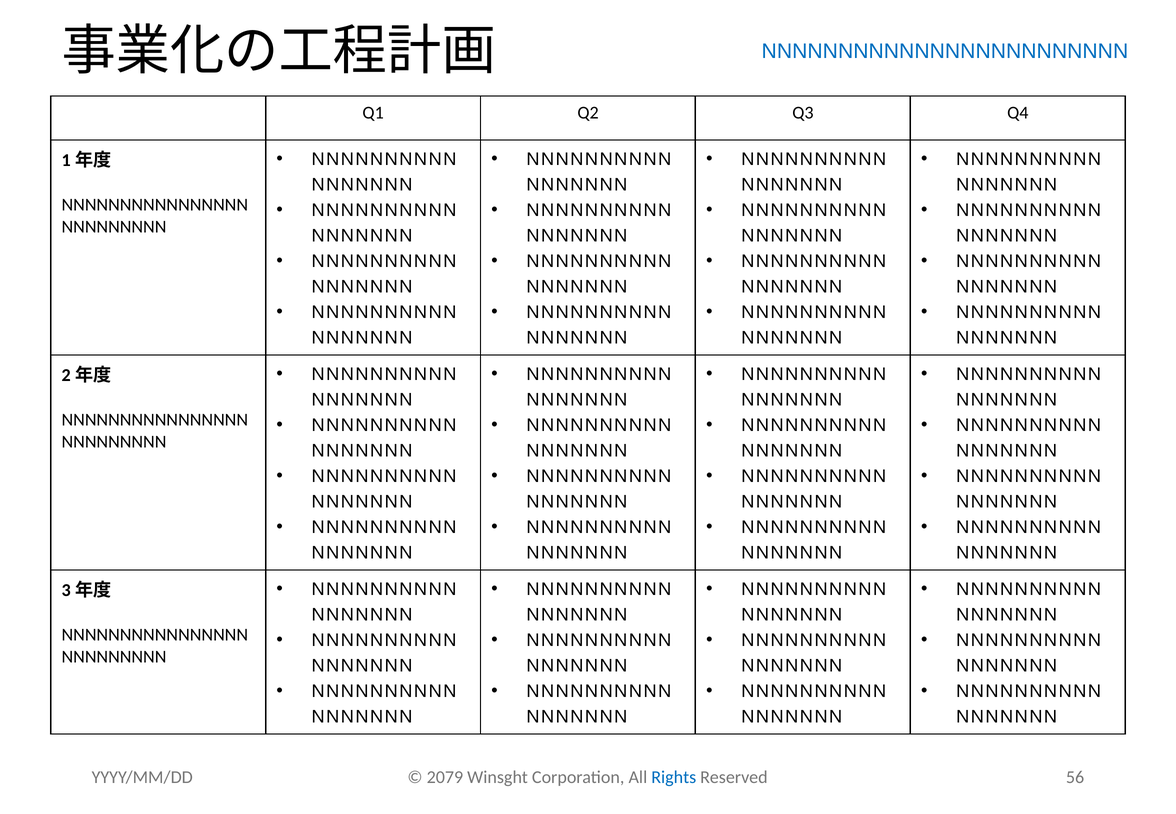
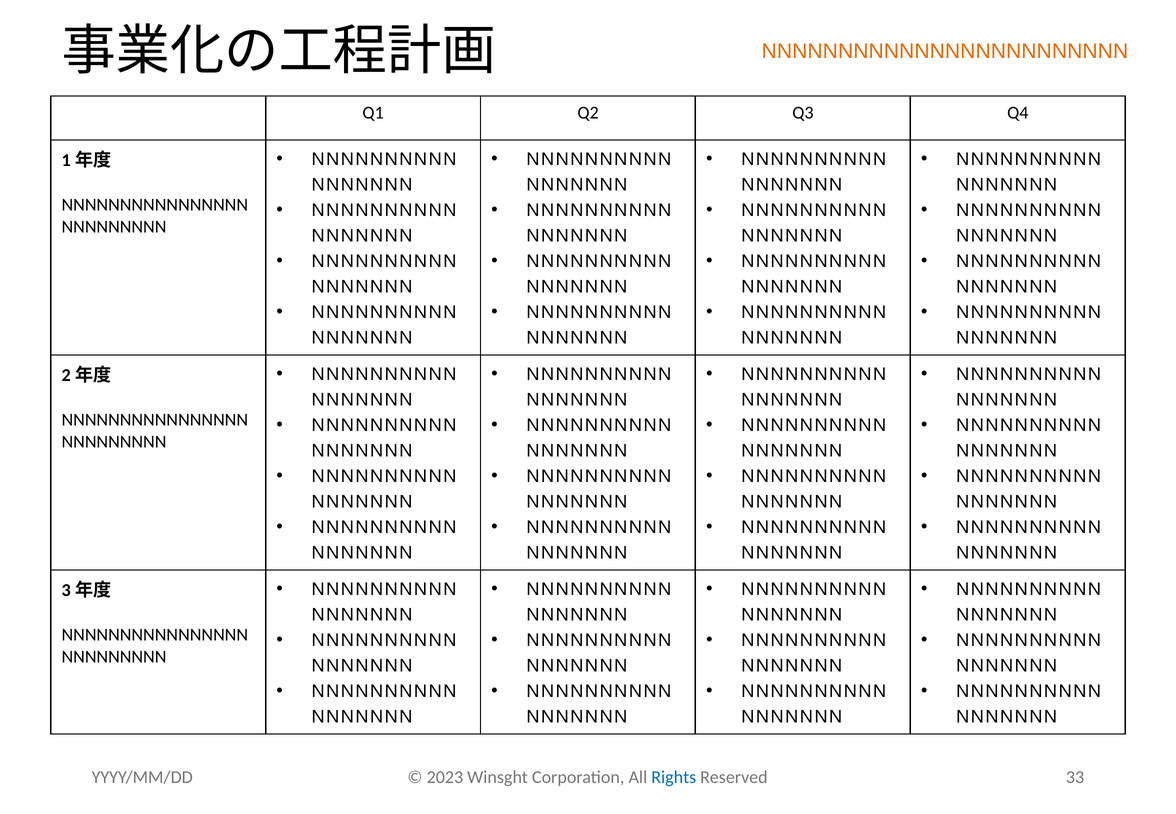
NNNNNNNNNNNNNNNNNNNNNNNN colour: blue -> orange
2079: 2079 -> 2023
56: 56 -> 33
